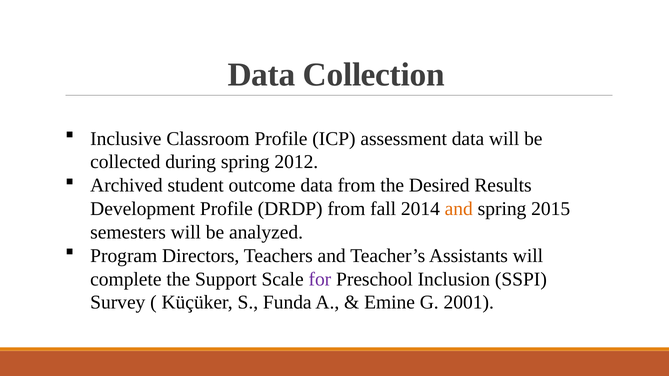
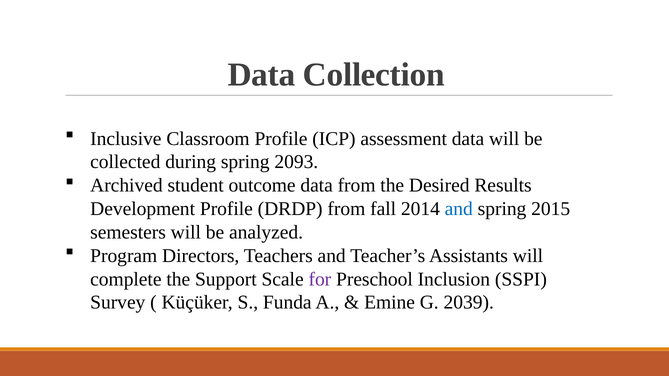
2012: 2012 -> 2093
and at (459, 209) colour: orange -> blue
2001: 2001 -> 2039
